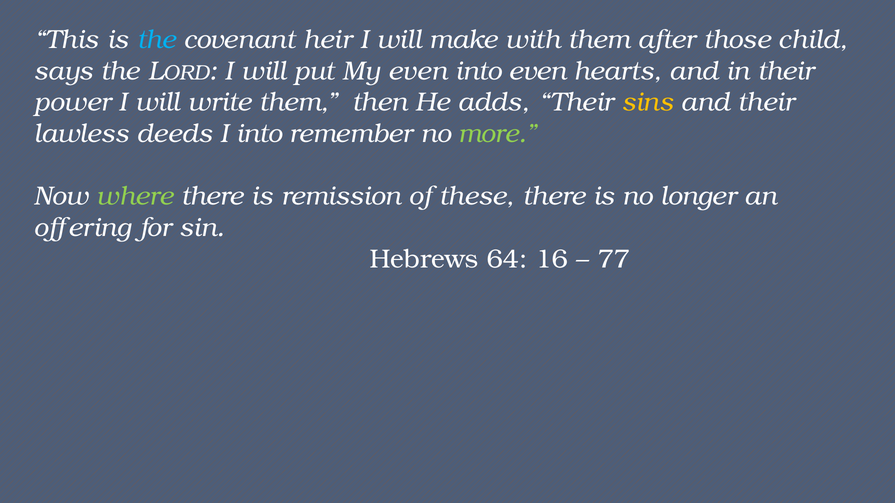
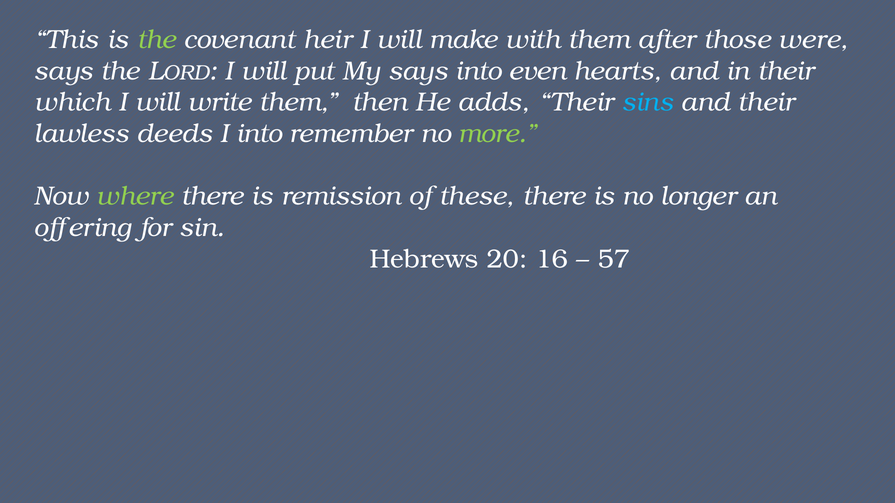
the at (157, 40) colour: light blue -> light green
child: child -> were
My even: even -> says
power: power -> which
sins colour: yellow -> light blue
64: 64 -> 20
77: 77 -> 57
